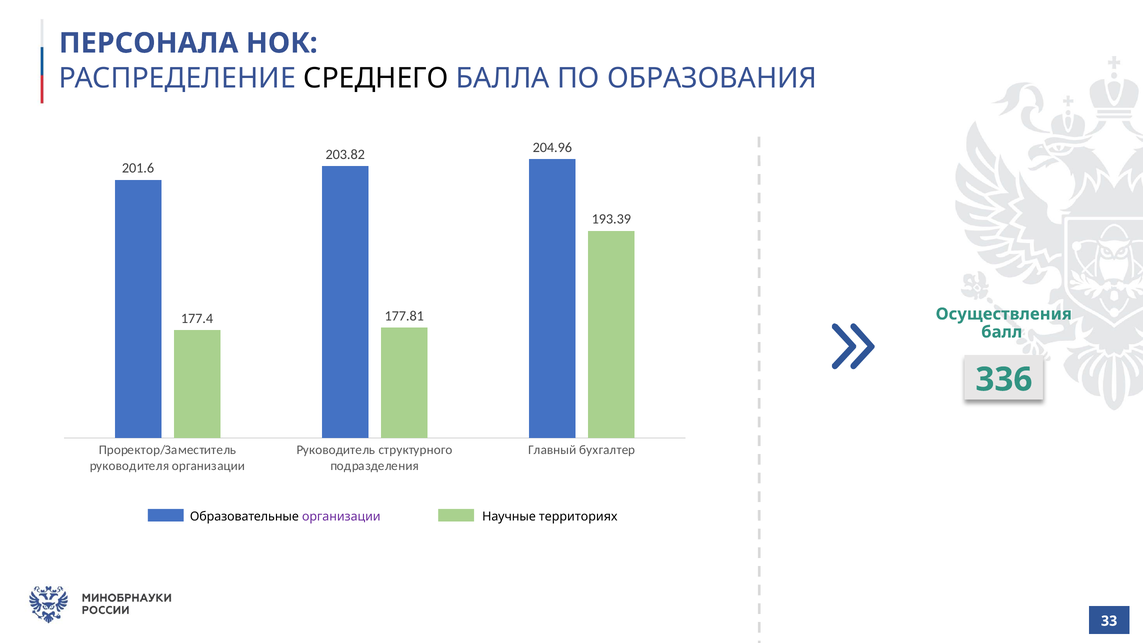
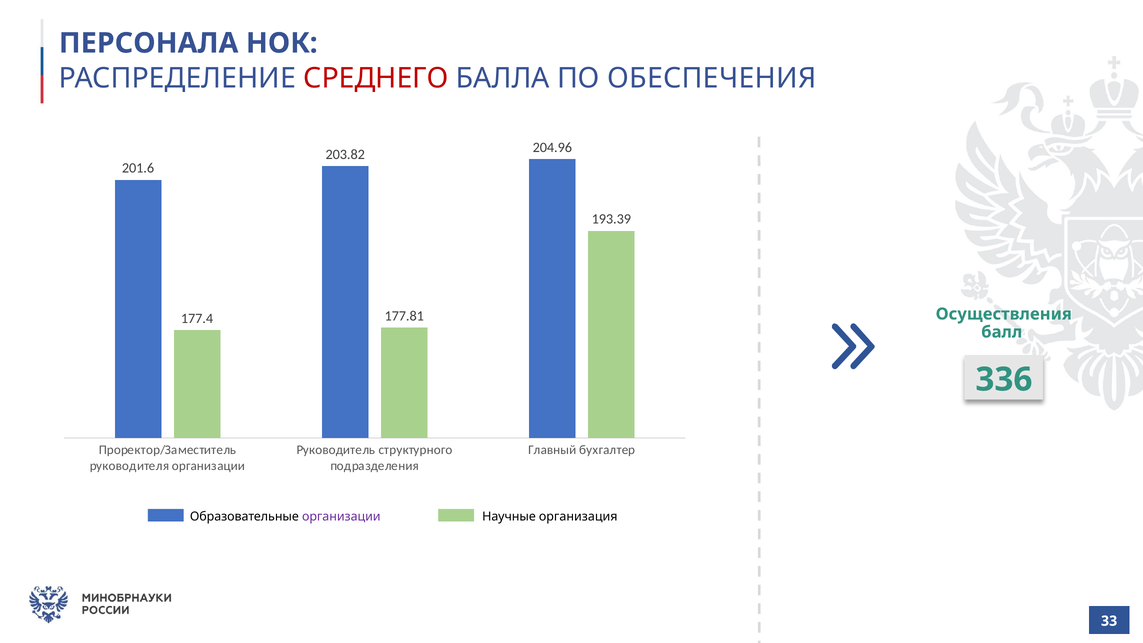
СРЕДНЕГО colour: black -> red
ОБРАЗОВАНИЯ: ОБРАЗОВАНИЯ -> ОБЕСПЕЧЕНИЯ
территориях: территориях -> организация
